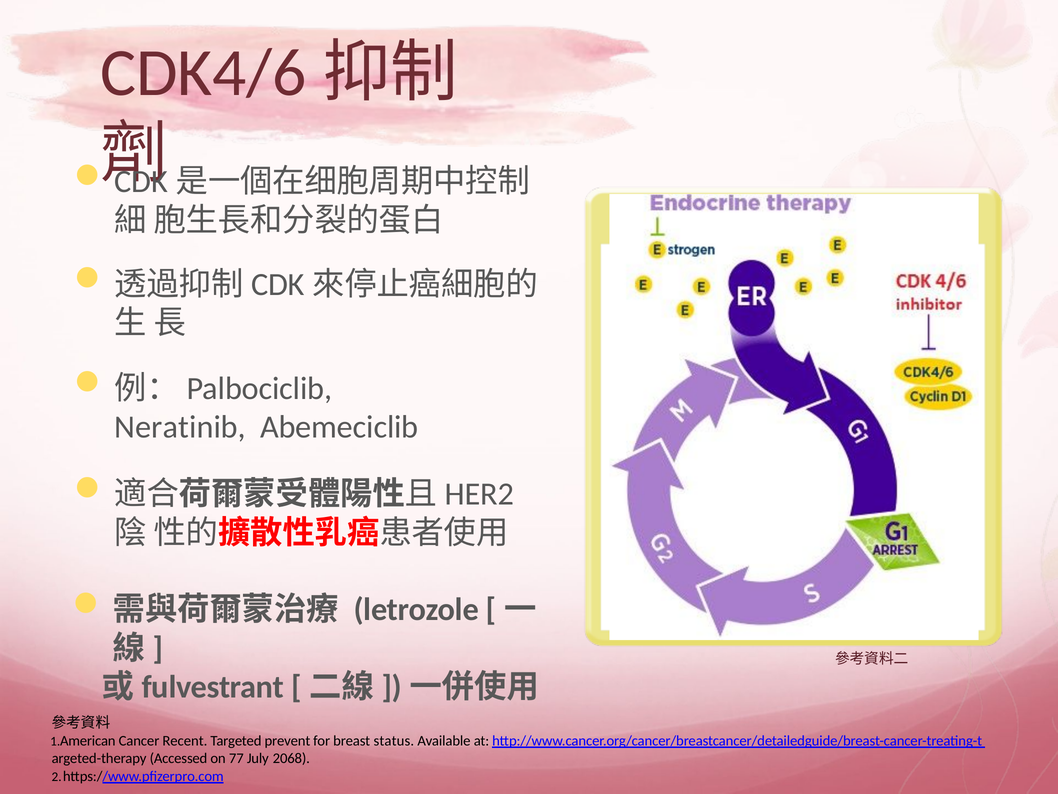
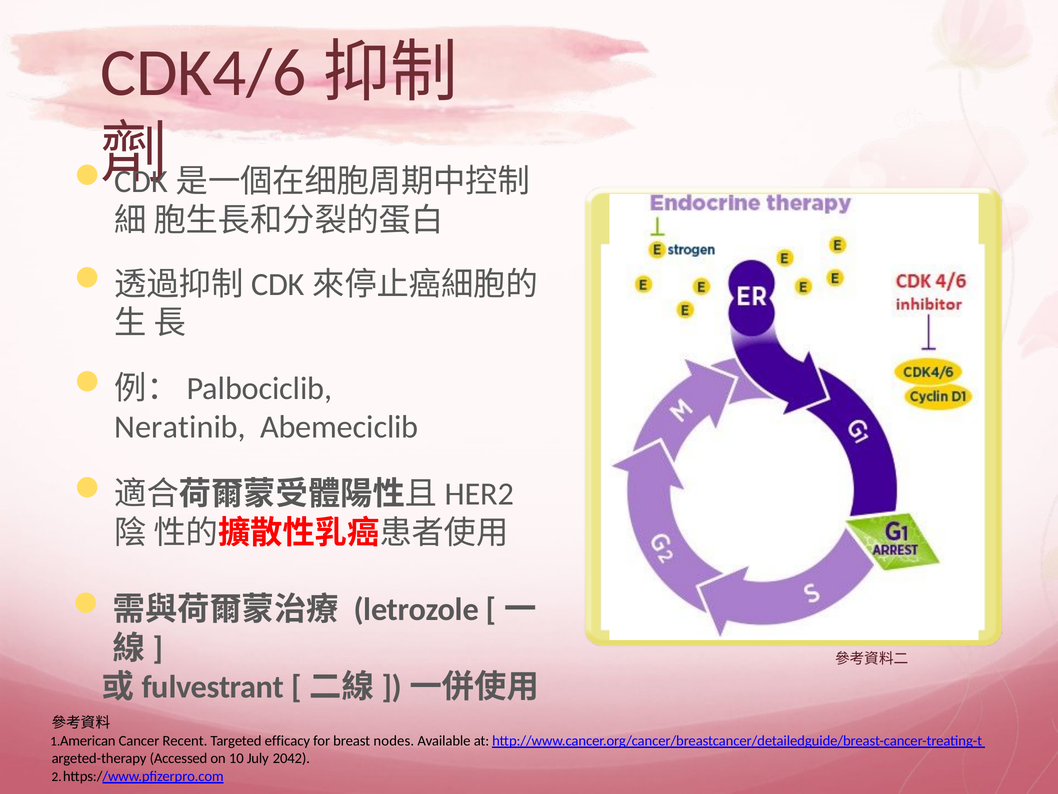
prevent: prevent -> efficacy
status: status -> nodes
77: 77 -> 10
2068: 2068 -> 2042
